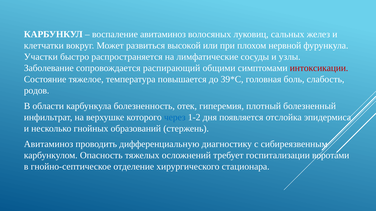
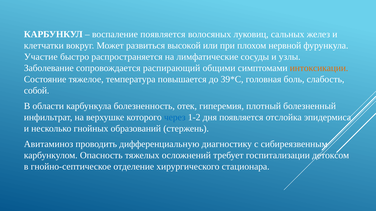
воспаление авитаминоз: авитаминоз -> появляется
Участки: Участки -> Участие
интоксикации colour: red -> orange
родов: родов -> собой
воротами: воротами -> детоксом
